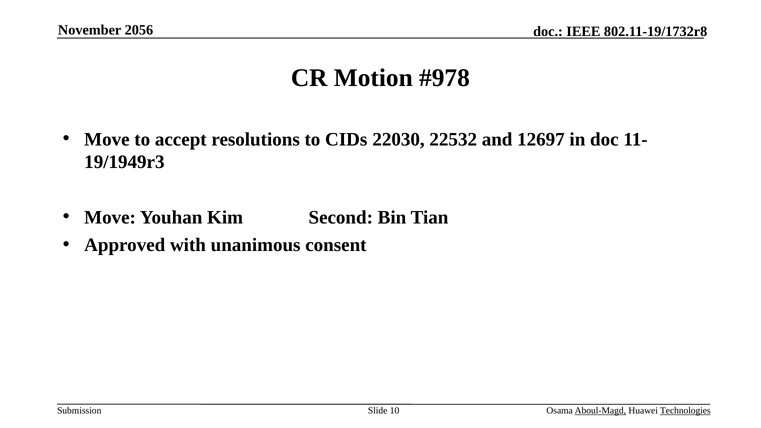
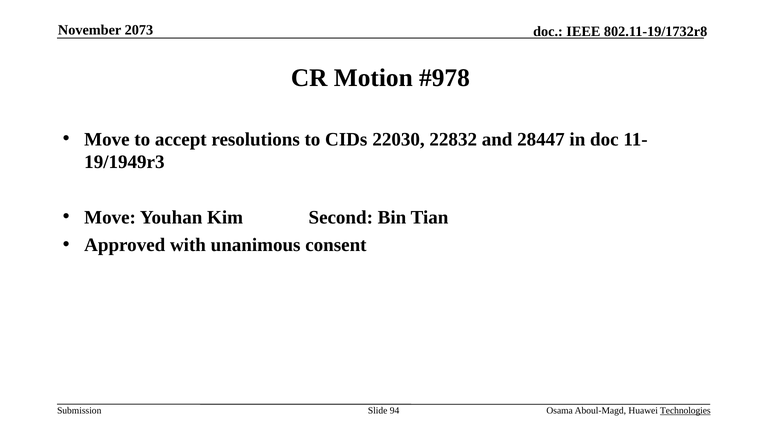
2056: 2056 -> 2073
22532: 22532 -> 22832
12697: 12697 -> 28447
10: 10 -> 94
Aboul-Magd underline: present -> none
